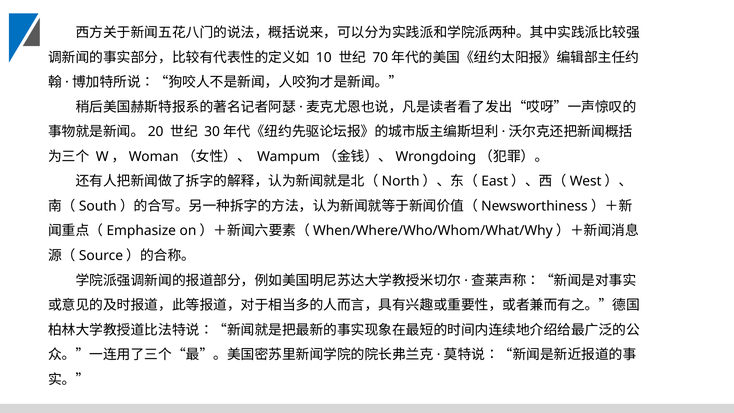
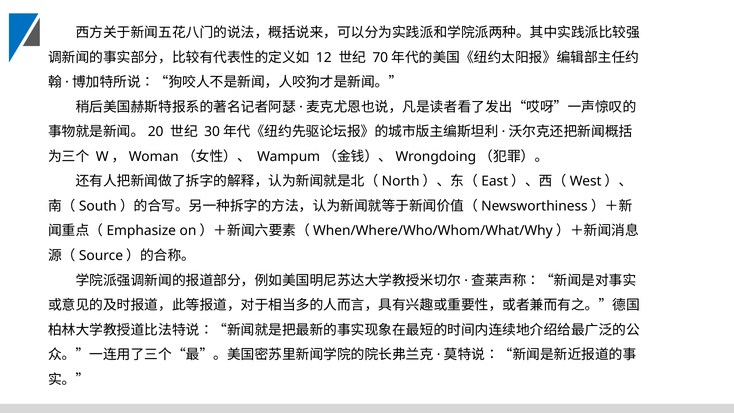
10: 10 -> 12
